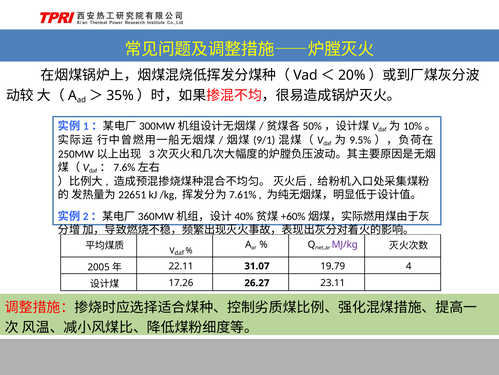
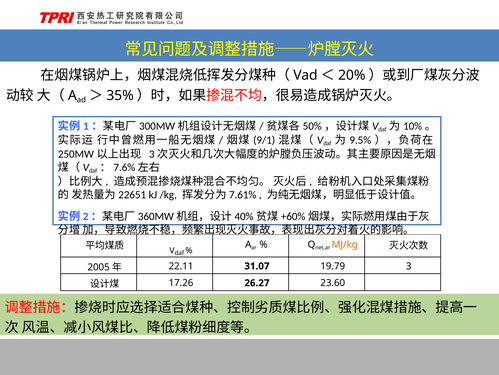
MJ/kg colour: purple -> orange
4: 4 -> 3
23.11: 23.11 -> 23.60
